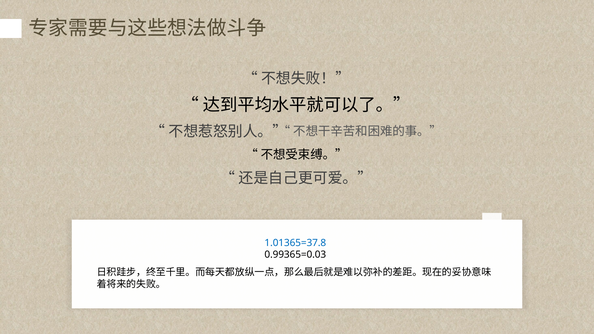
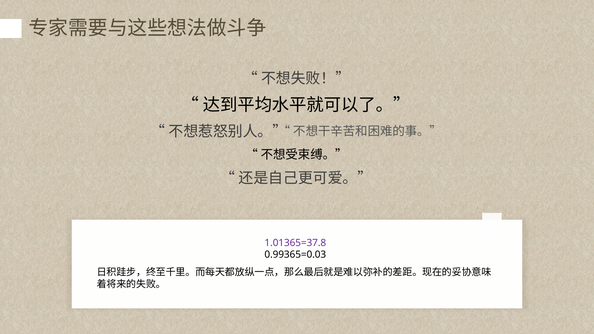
1.01365=37.8 colour: blue -> purple
